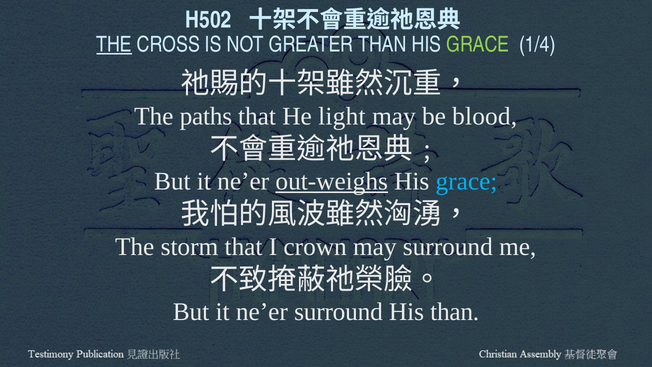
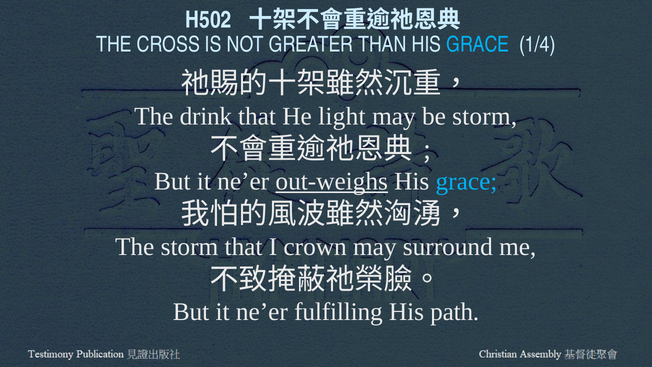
THE at (114, 44) underline: present -> none
GRACE at (478, 44) colour: light green -> light blue
paths: paths -> drink
be blood: blood -> storm
ne’er surround: surround -> fulfilling
His than: than -> path
